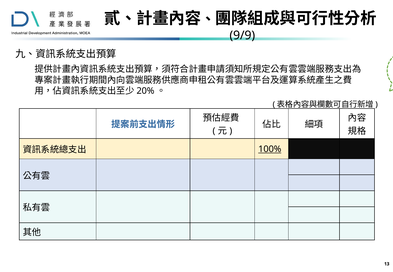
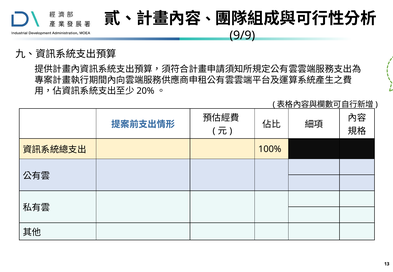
100% underline: present -> none
